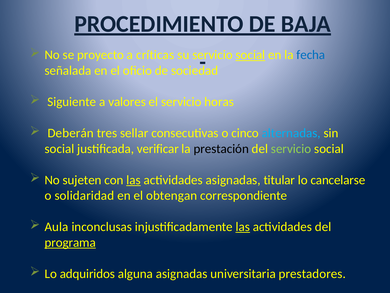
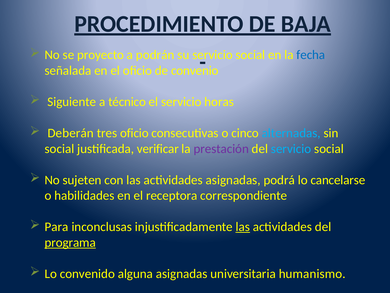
críticas: críticas -> podrán
social at (250, 55) underline: present -> none
sociedad: sociedad -> convenio
valores: valores -> técnico
tres sellar: sellar -> oficio
prestación colour: black -> purple
servicio at (291, 148) colour: light green -> light blue
las at (134, 180) underline: present -> none
titular: titular -> podrá
solidaridad: solidaridad -> habilidades
obtengan: obtengan -> receptora
Aula: Aula -> Para
adquiridos: adquiridos -> convenido
prestadores: prestadores -> humanismo
